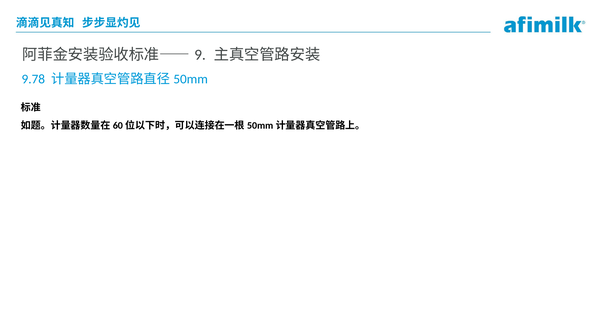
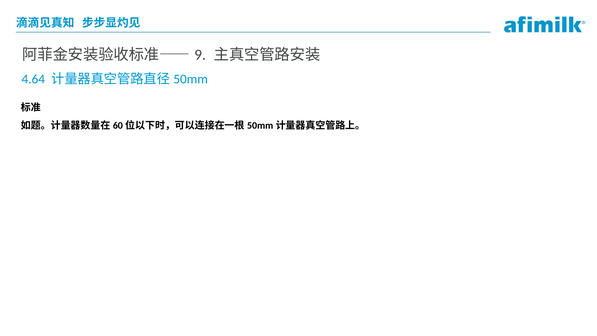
9.78: 9.78 -> 4.64
